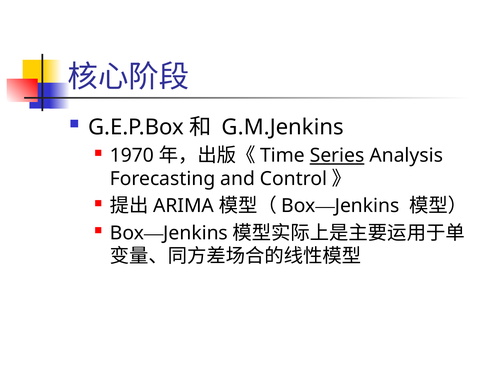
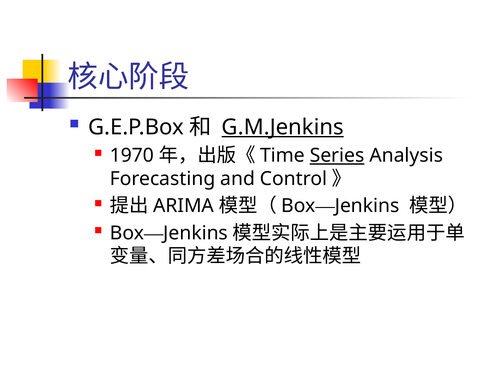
G.M.Jenkins underline: none -> present
